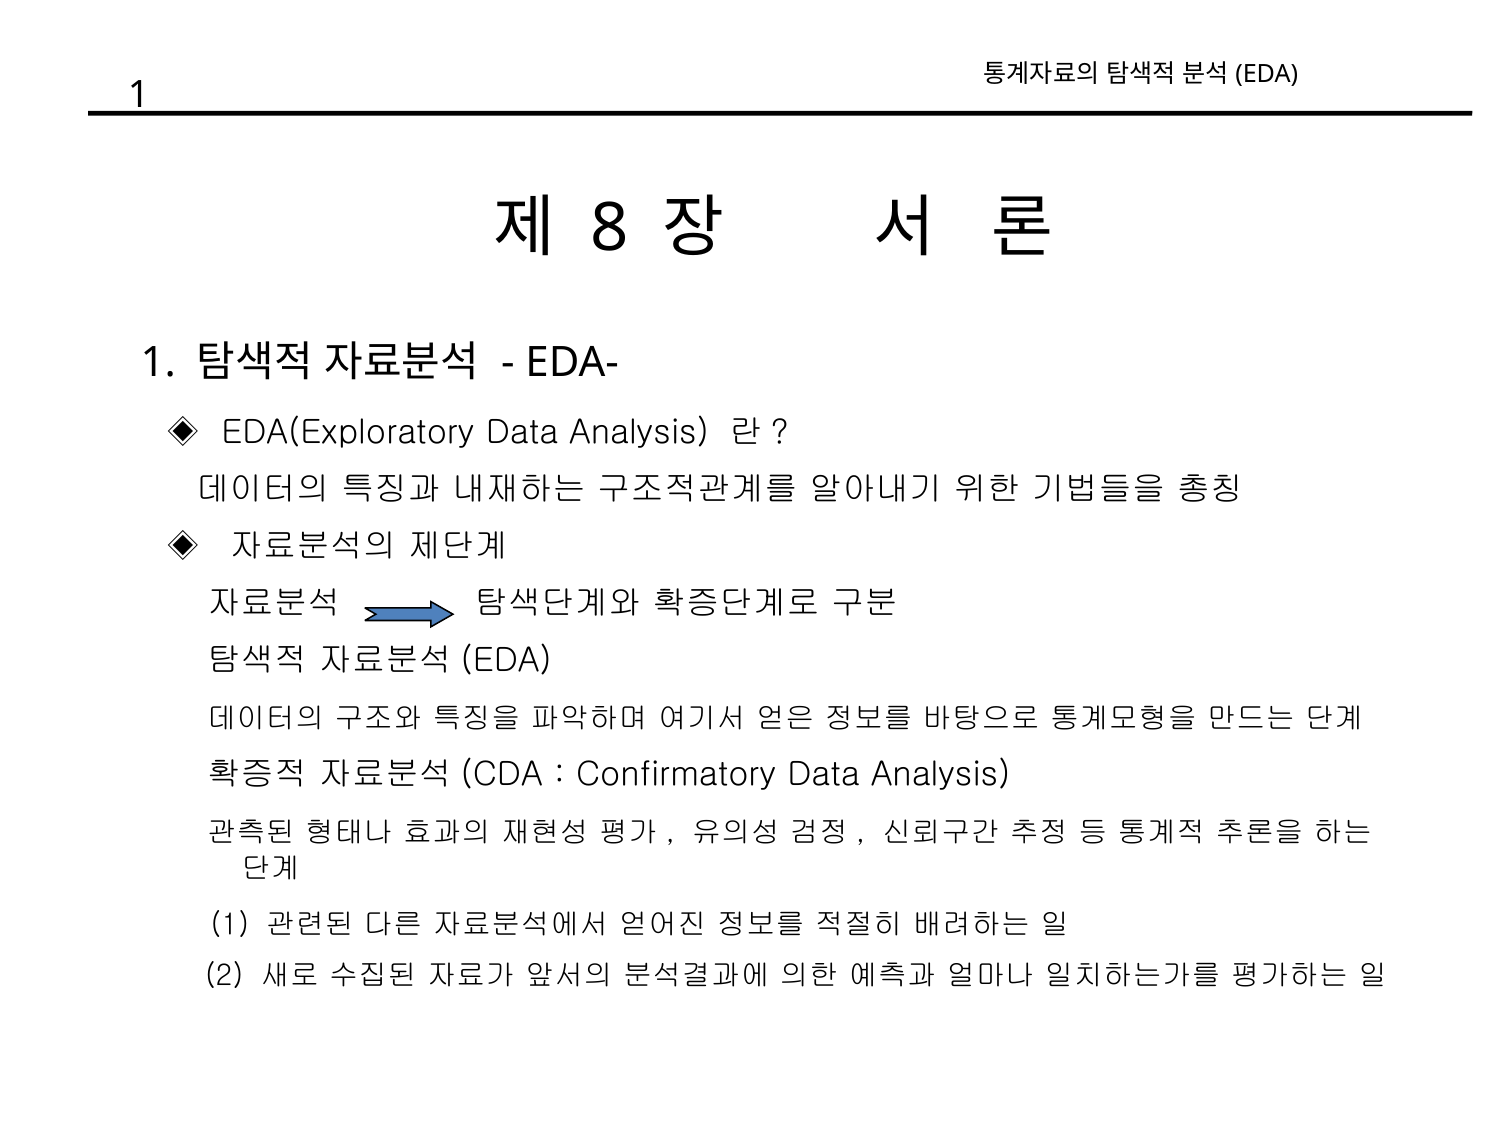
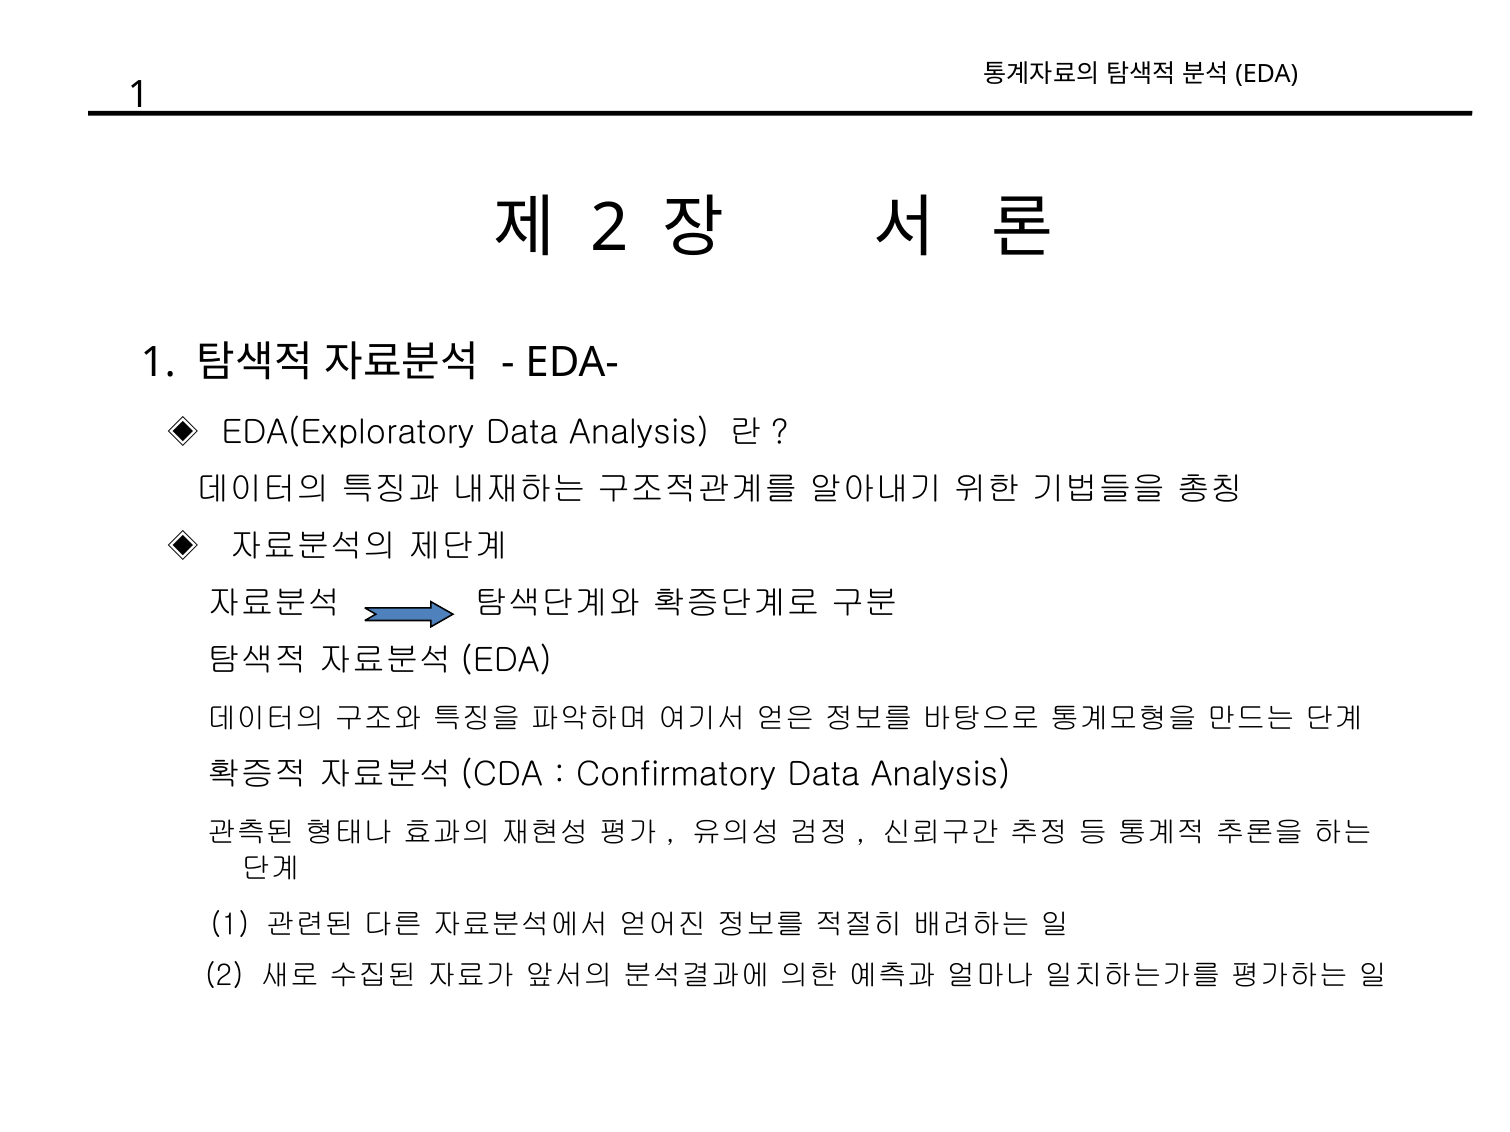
8 at (609, 229): 8 -> 2
